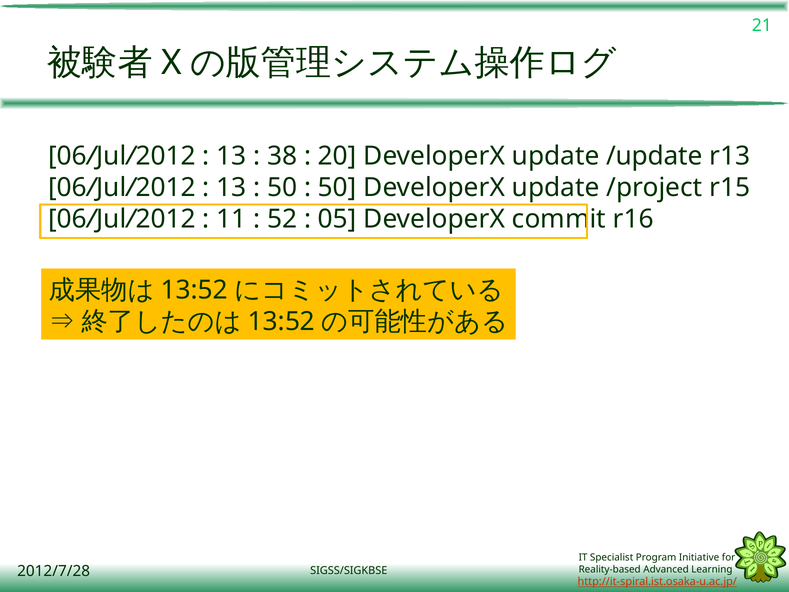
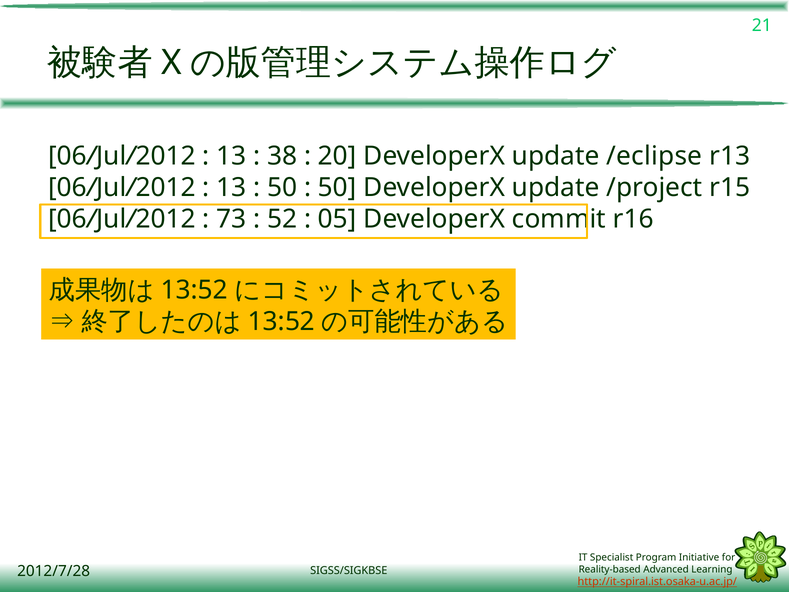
/update: /update -> /eclipse
11: 11 -> 73
